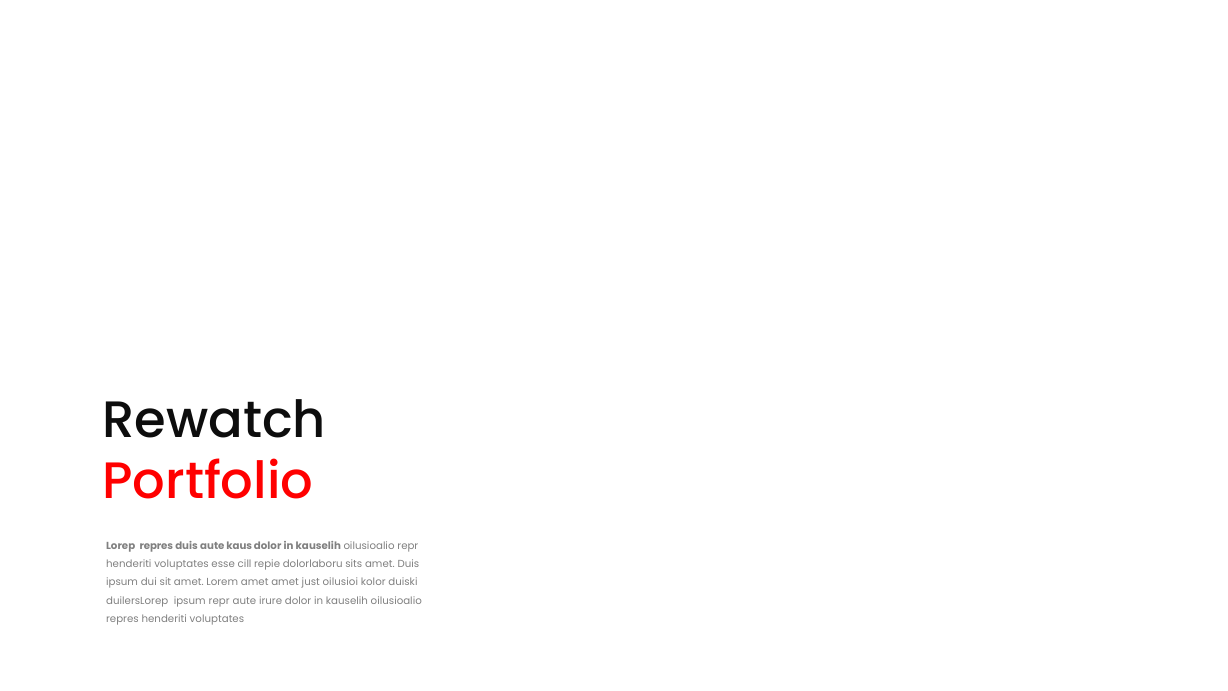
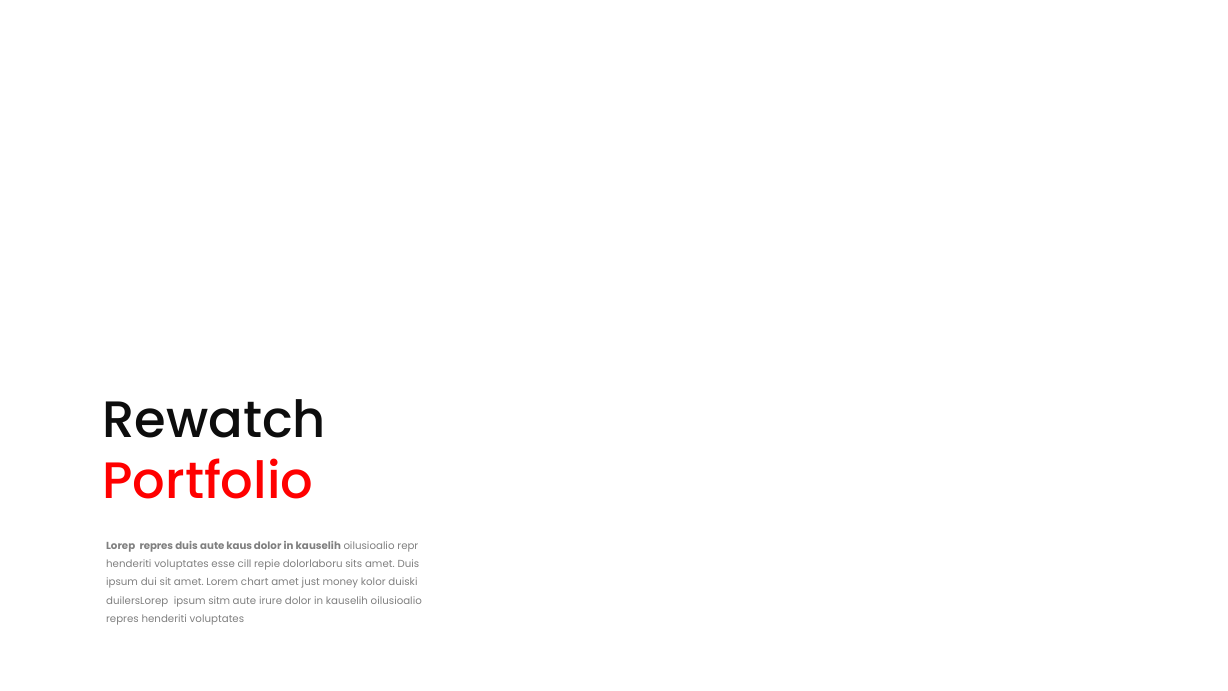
Lorem amet: amet -> chart
oilusioi: oilusioi -> money
ipsum repr: repr -> sitm
